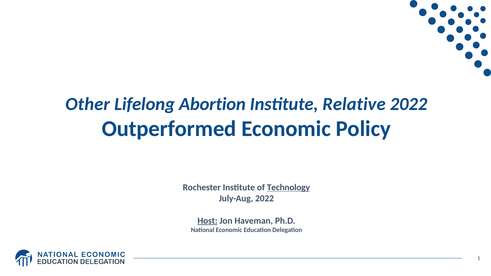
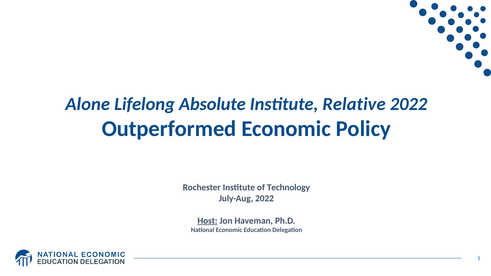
Other: Other -> Alone
Abortion: Abortion -> Absolute
Technology underline: present -> none
